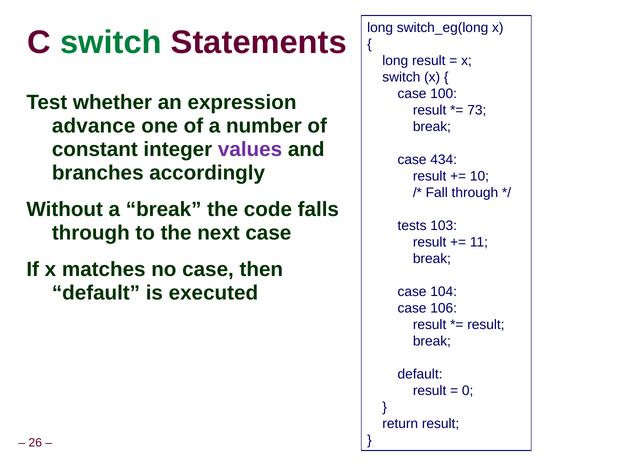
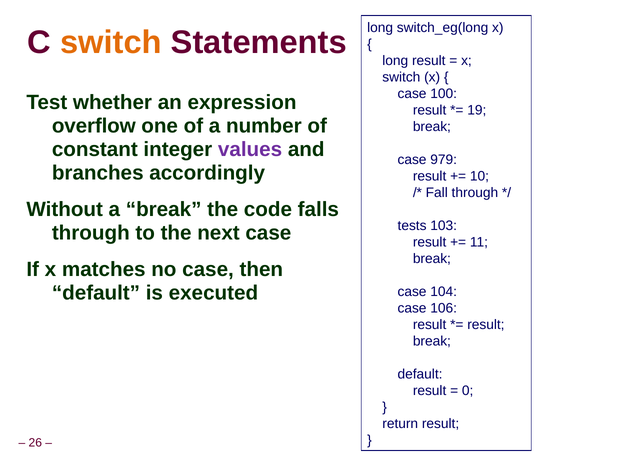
switch at (111, 43) colour: green -> orange
73: 73 -> 19
advance: advance -> overflow
434: 434 -> 979
